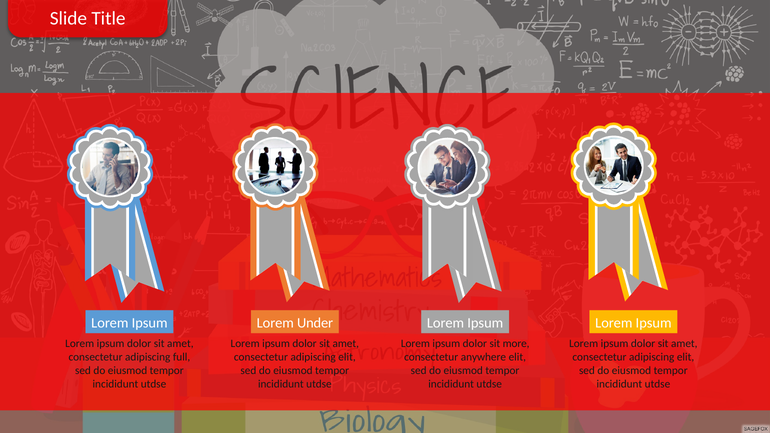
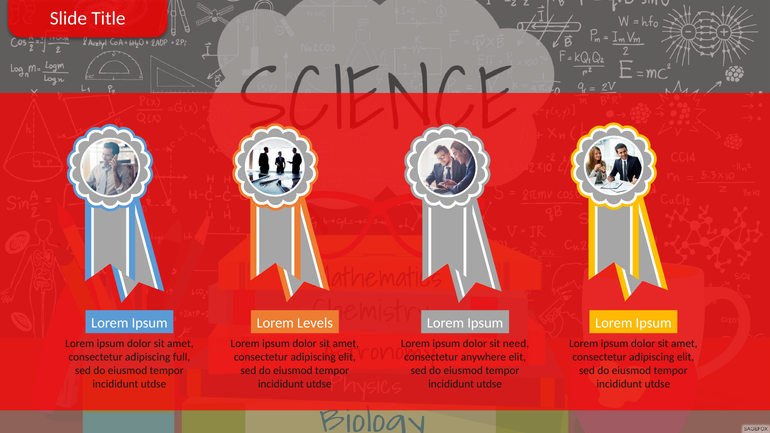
Under: Under -> Levels
more: more -> need
